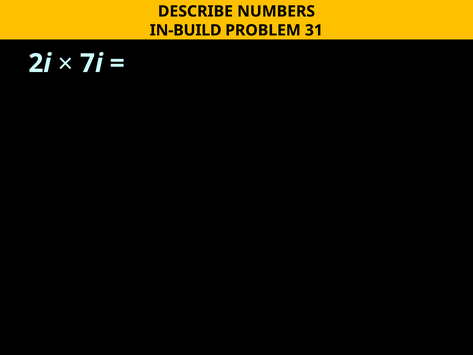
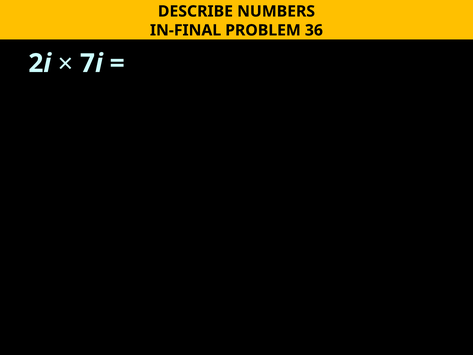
IN-BUILD: IN-BUILD -> IN-FINAL
31: 31 -> 36
